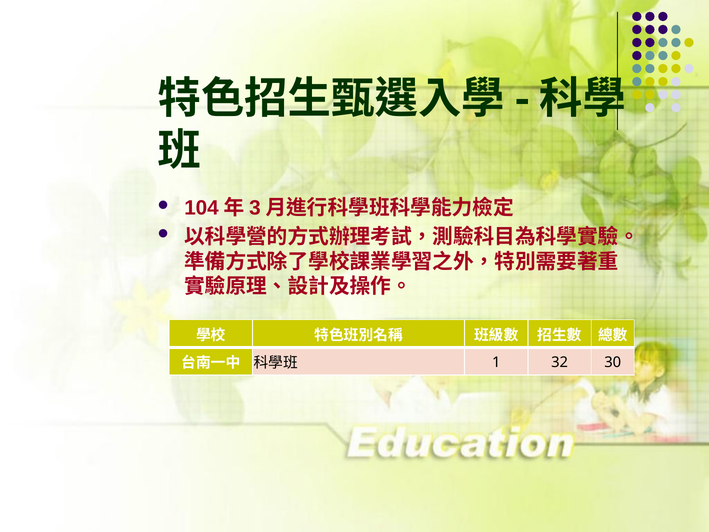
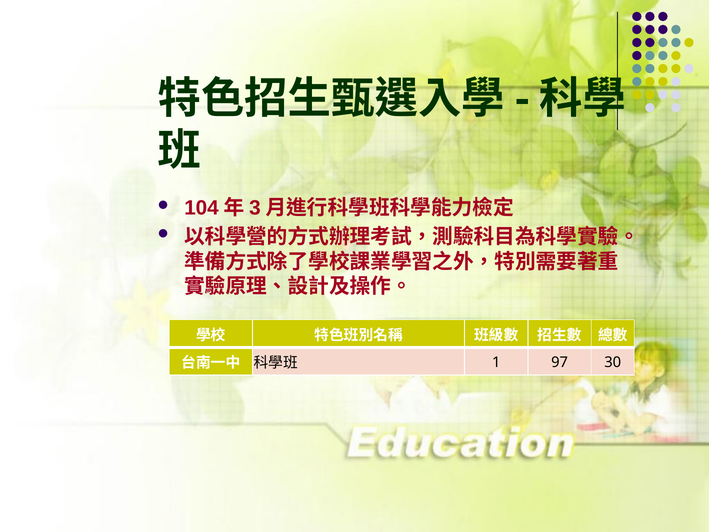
32: 32 -> 97
